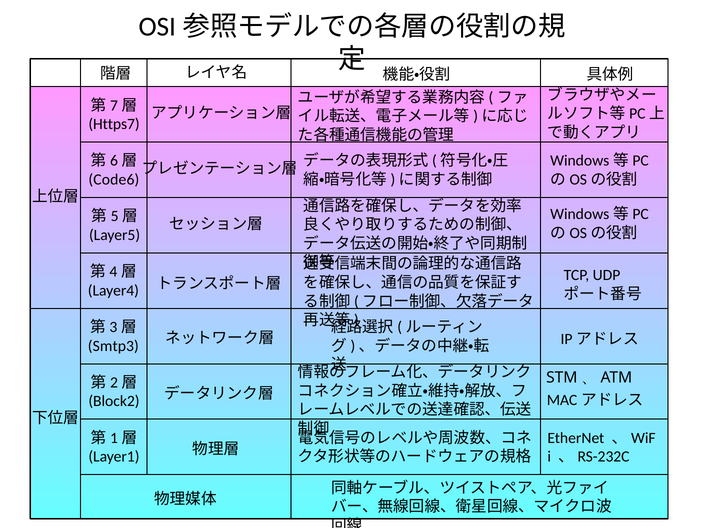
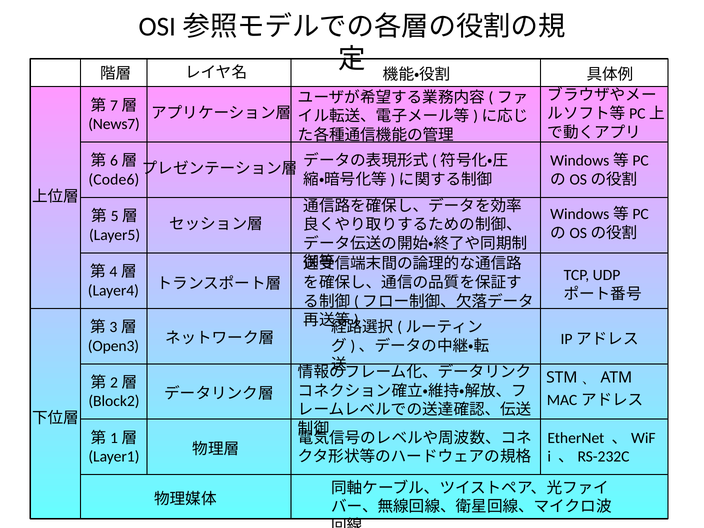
Https7: Https7 -> News7
Smtp3: Smtp3 -> Open3
